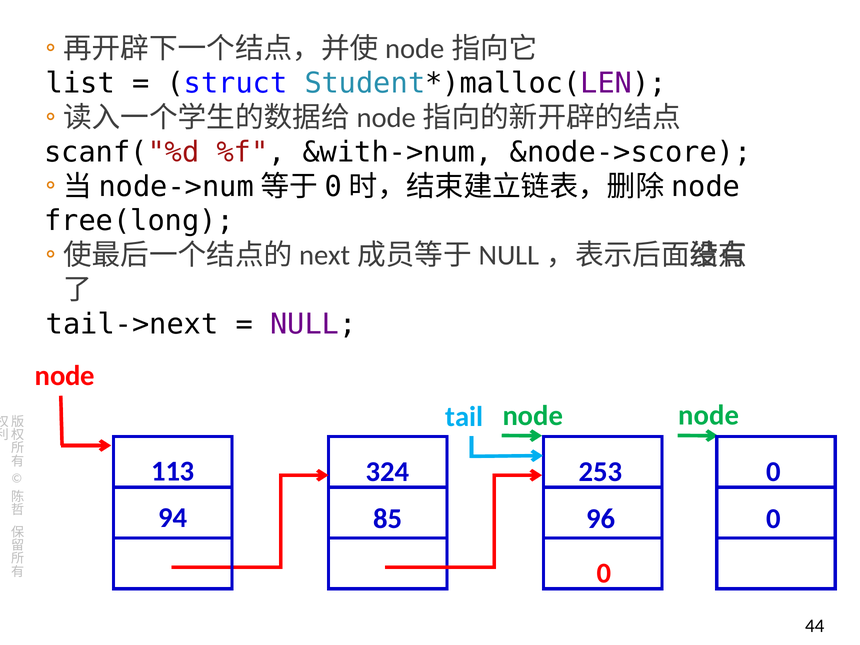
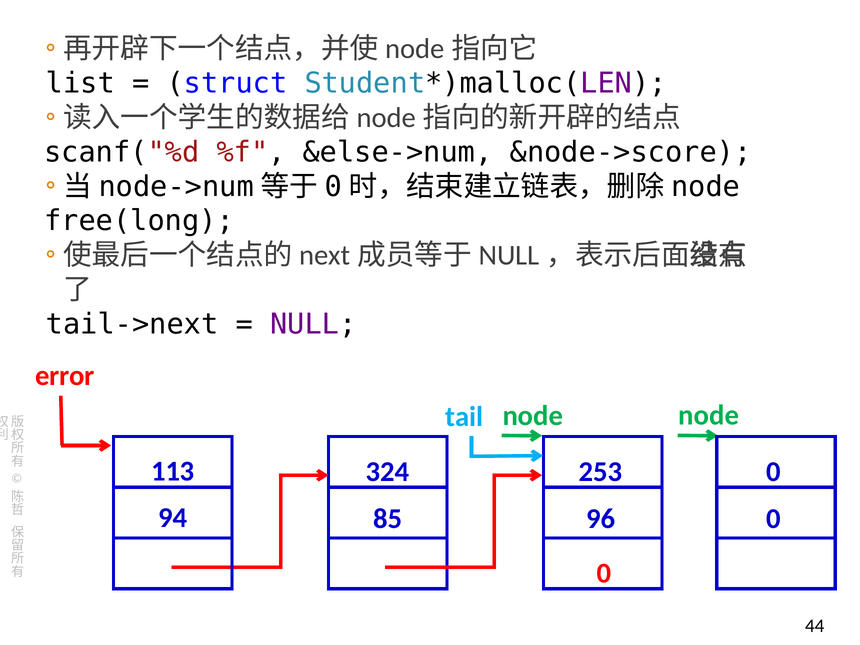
&with->num: &with->num -> &else->num
node at (65, 376): node -> error
